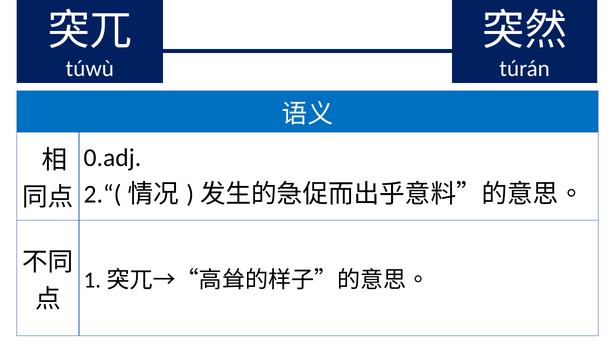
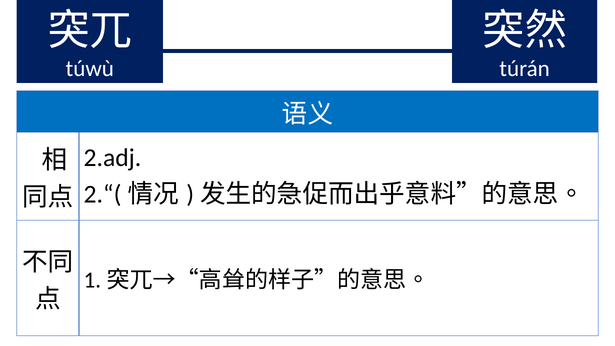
0.adj: 0.adj -> 2.adj
